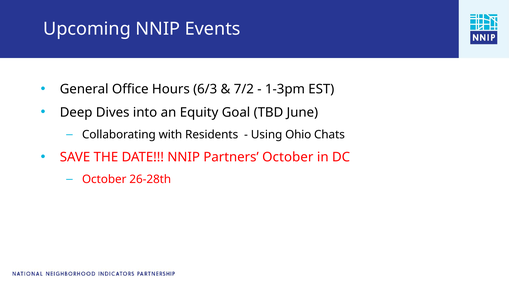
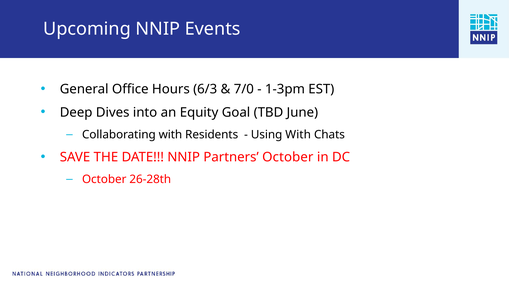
7/2: 7/2 -> 7/0
Using Ohio: Ohio -> With
